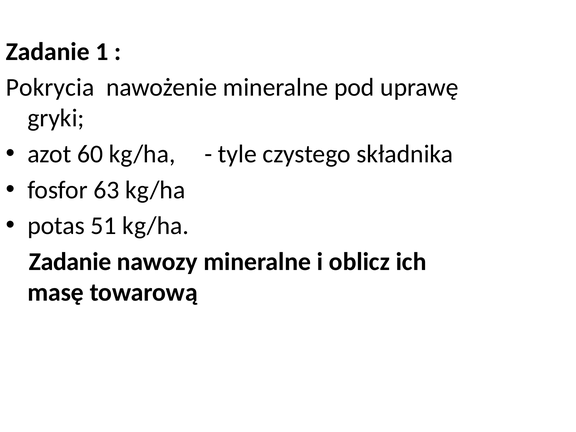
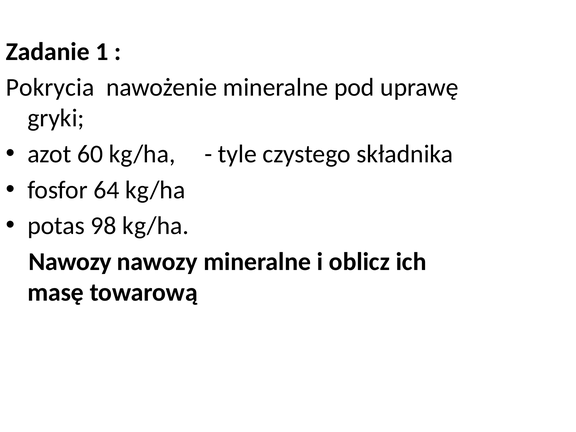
63: 63 -> 64
51: 51 -> 98
Zadanie at (70, 262): Zadanie -> Nawozy
